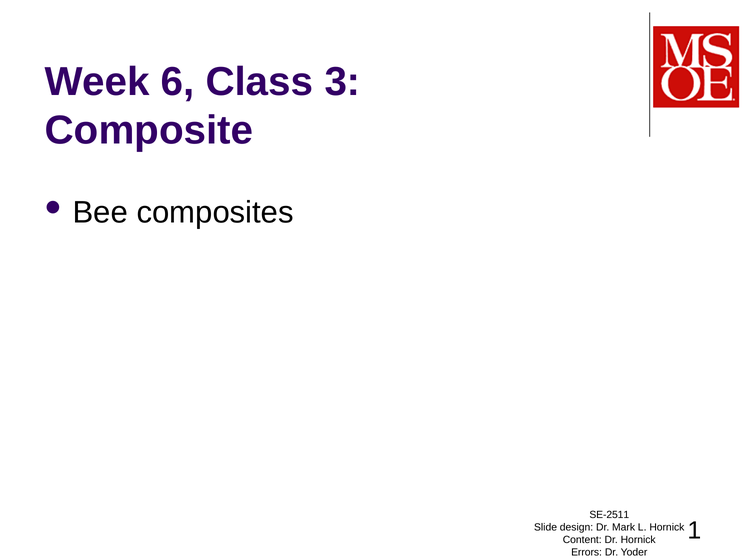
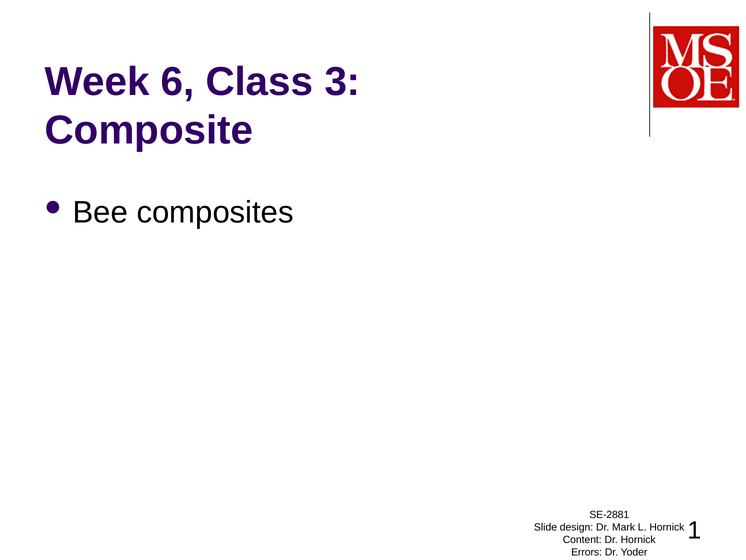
SE-2511: SE-2511 -> SE-2881
